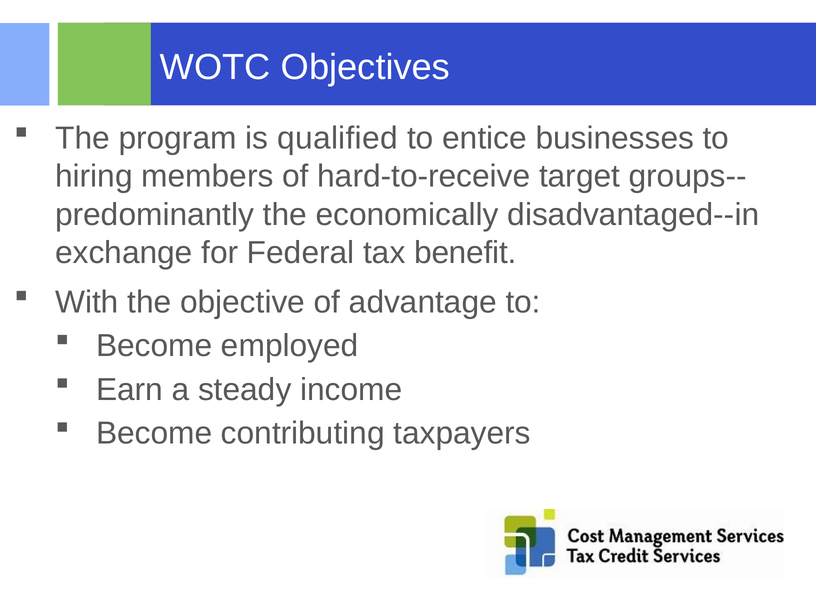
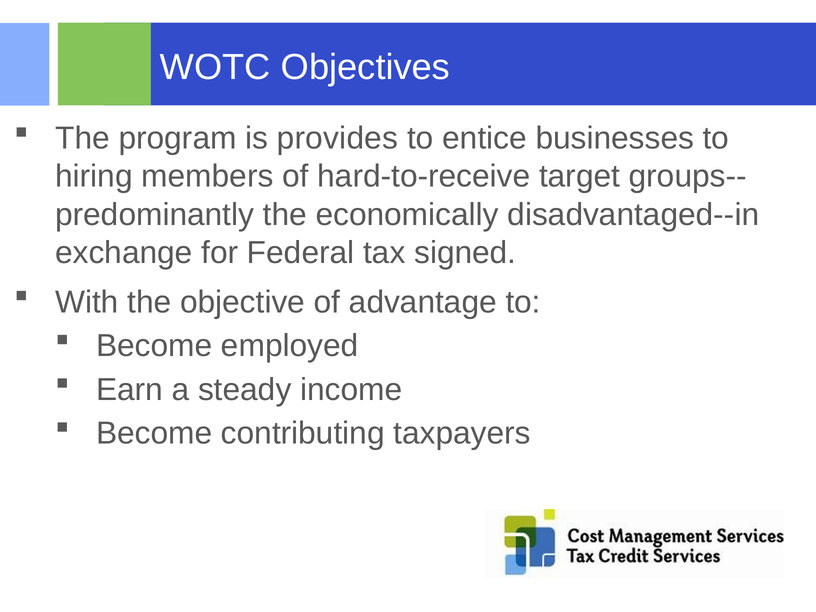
qualified: qualified -> provides
benefit: benefit -> signed
